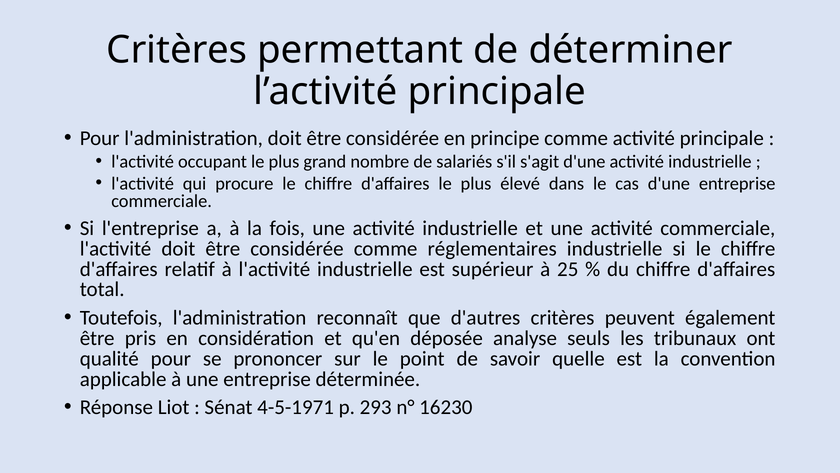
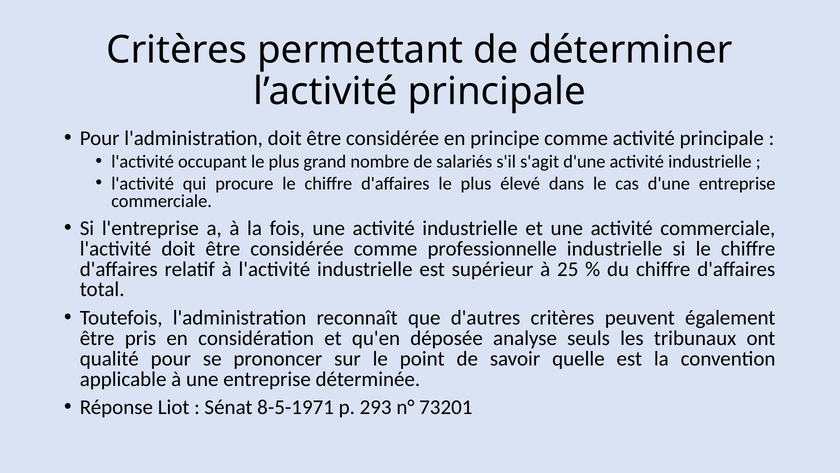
réglementaires: réglementaires -> professionnelle
4-5-1971: 4-5-1971 -> 8-5-1971
16230: 16230 -> 73201
